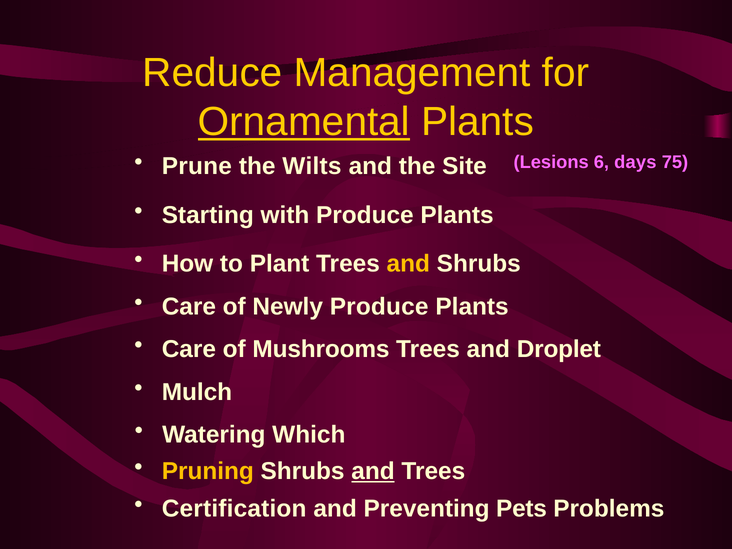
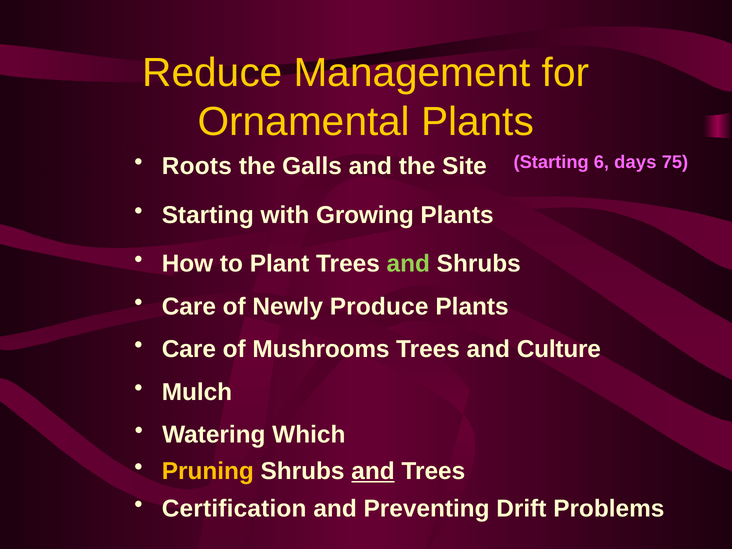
Ornamental underline: present -> none
Prune: Prune -> Roots
Wilts: Wilts -> Galls
Lesions at (551, 162): Lesions -> Starting
with Produce: Produce -> Growing
and at (408, 264) colour: yellow -> light green
Droplet: Droplet -> Culture
Pets: Pets -> Drift
